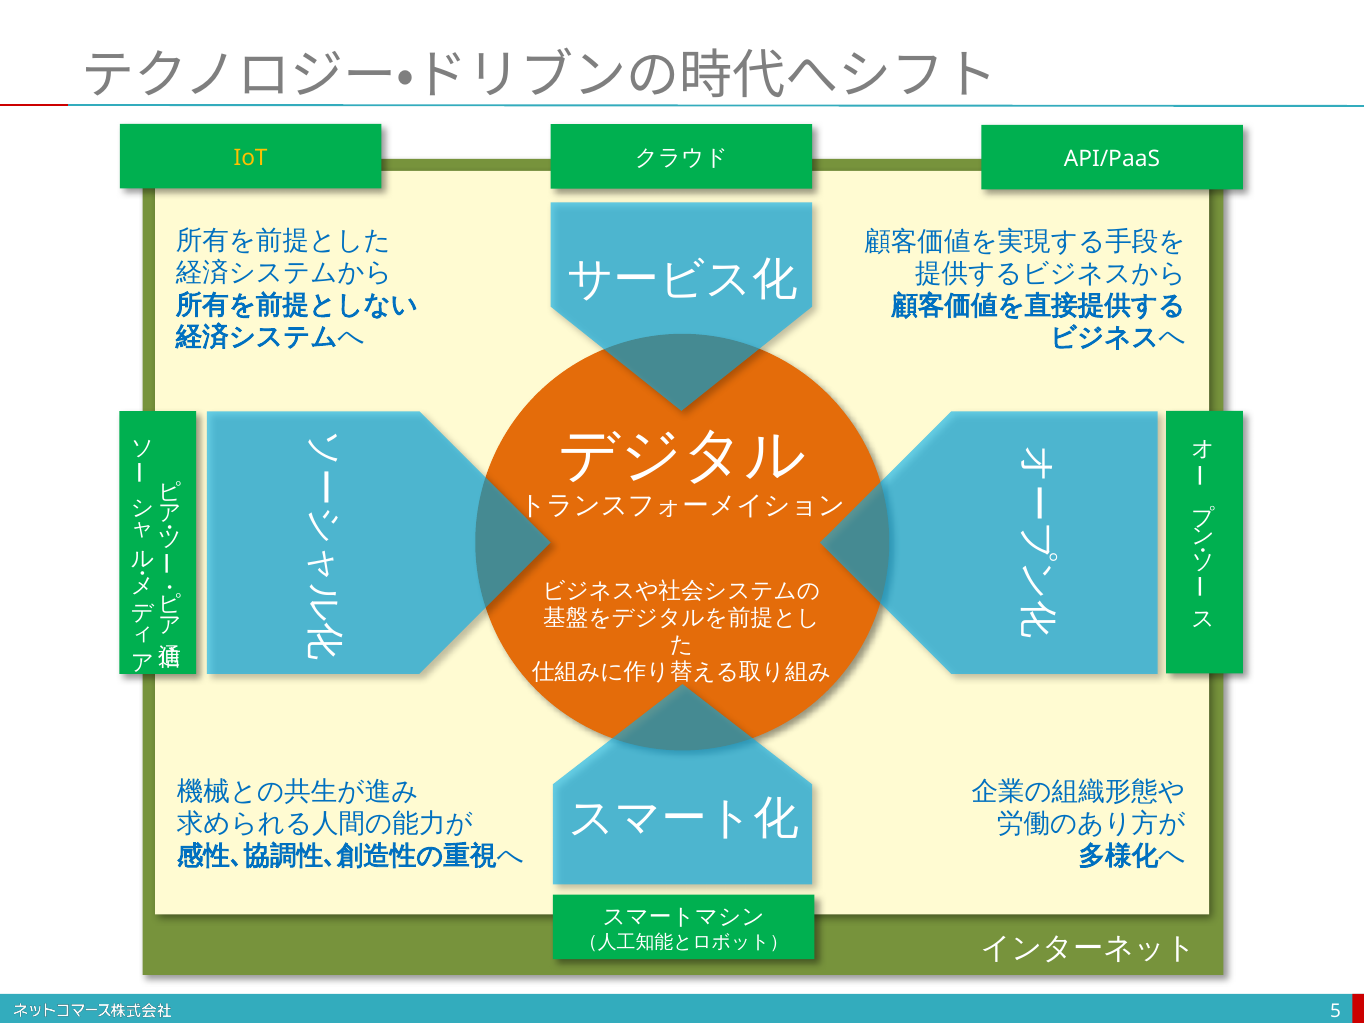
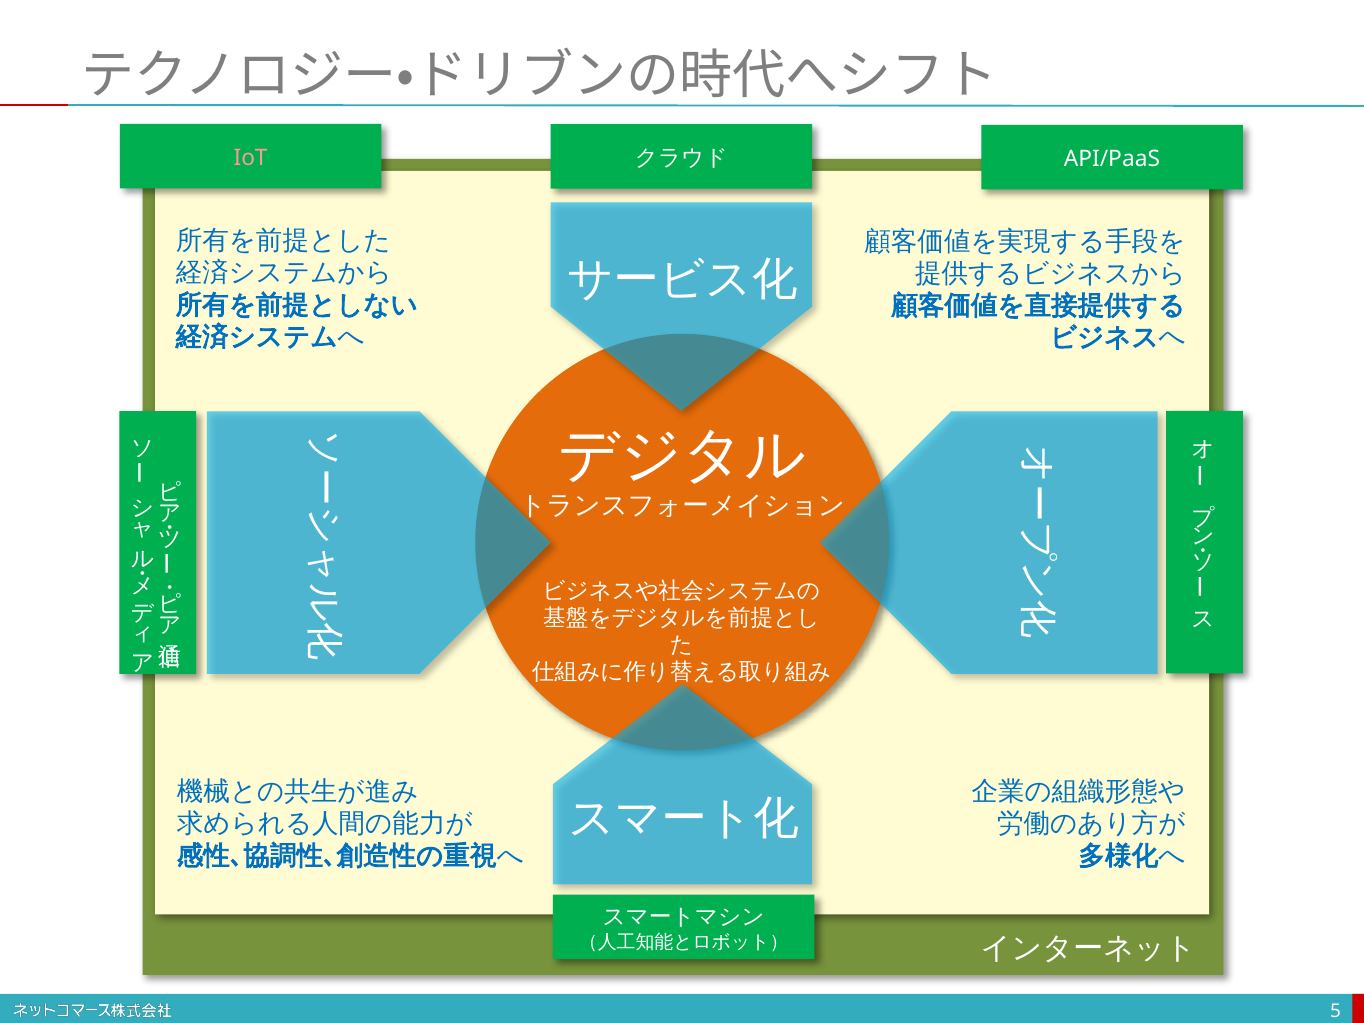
IoT colour: yellow -> pink
